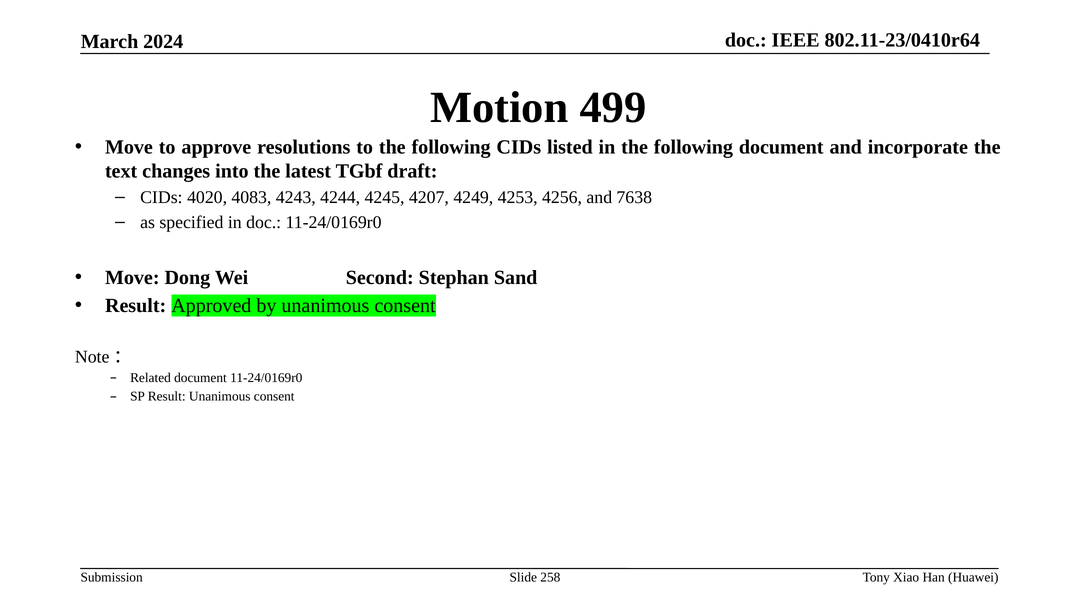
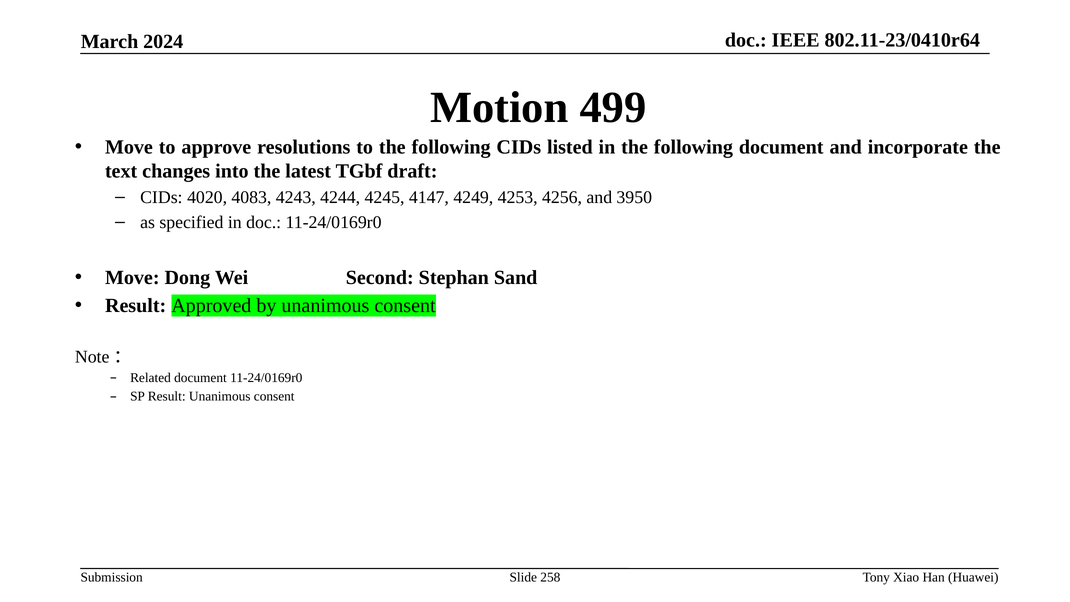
4207: 4207 -> 4147
7638: 7638 -> 3950
